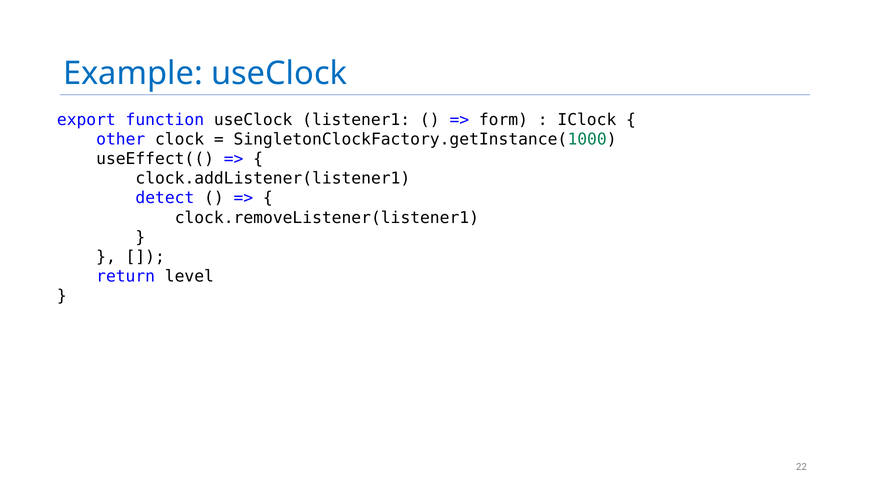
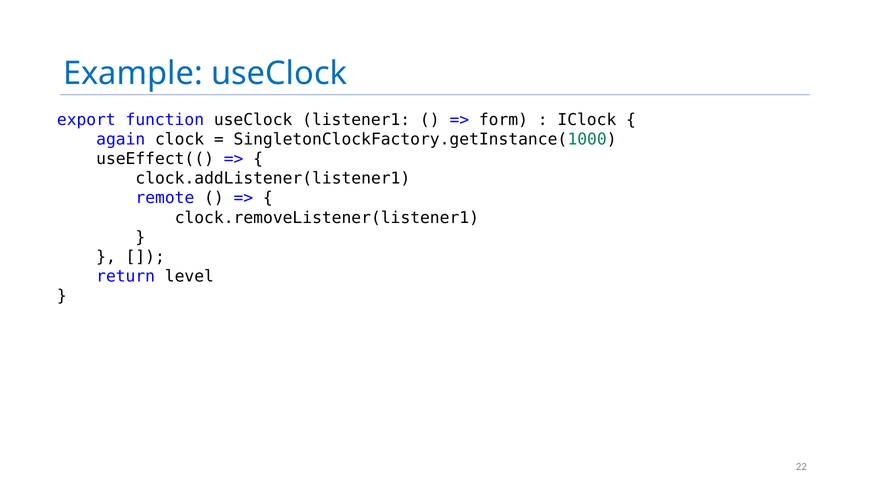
other: other -> again
detect: detect -> remote
